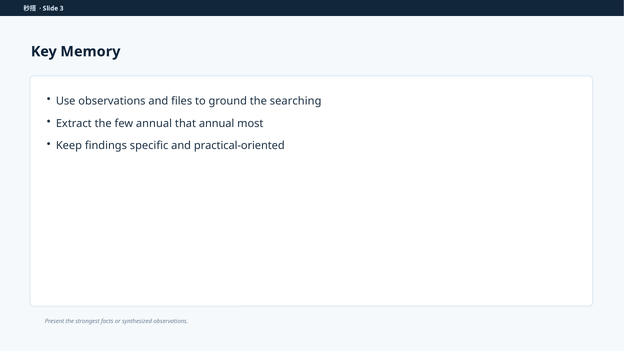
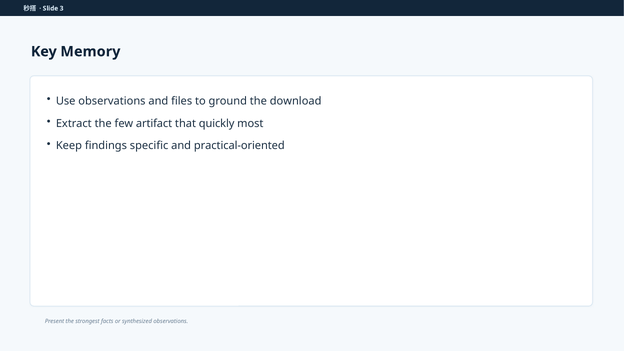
searching: searching -> download
few annual: annual -> artifact
that annual: annual -> quickly
